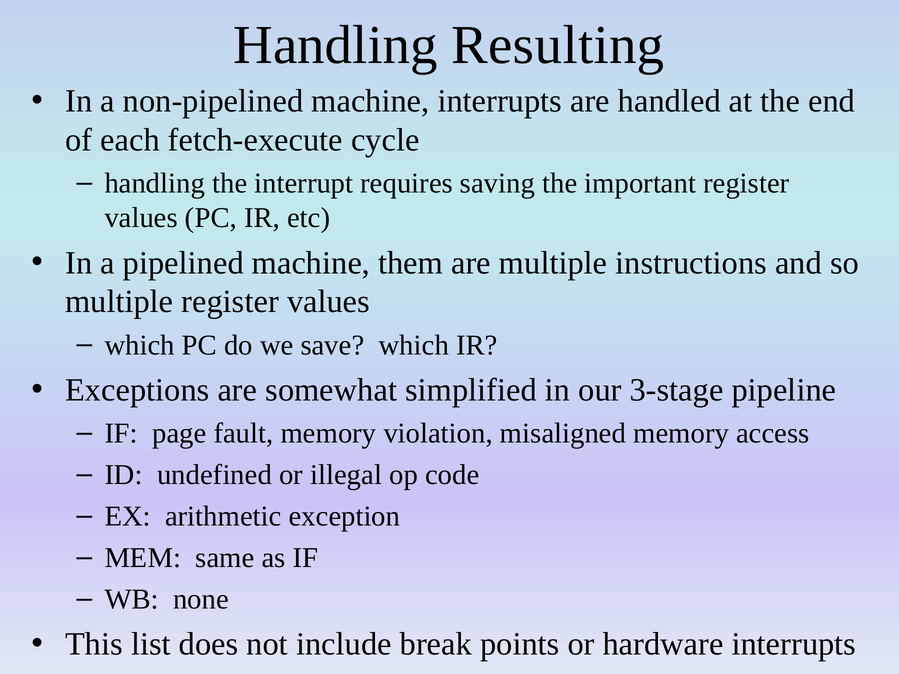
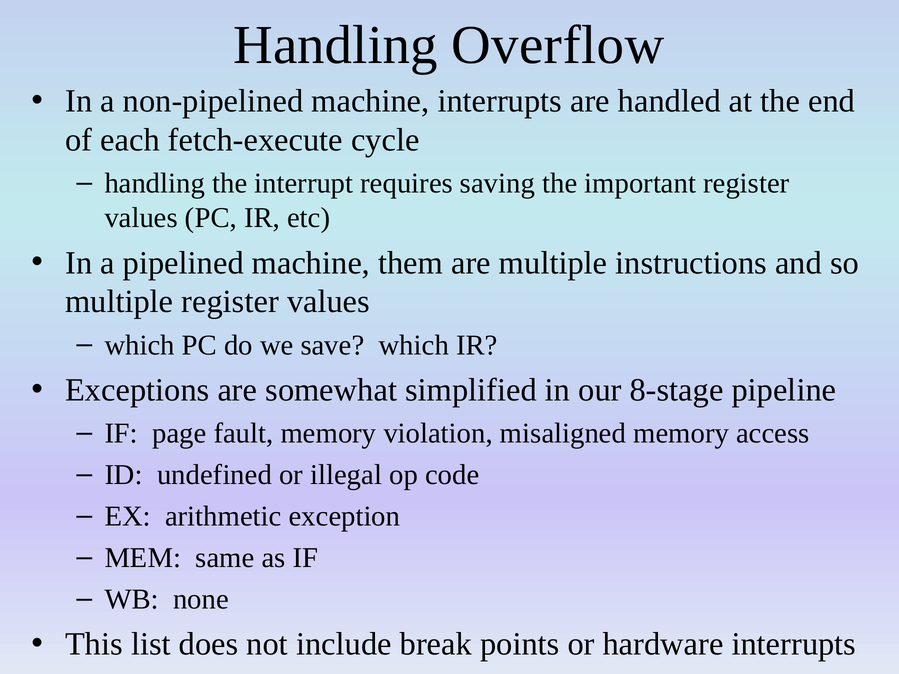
Resulting: Resulting -> Overflow
3-stage: 3-stage -> 8-stage
